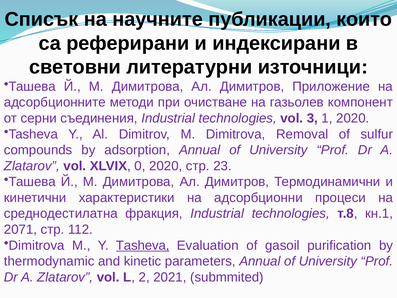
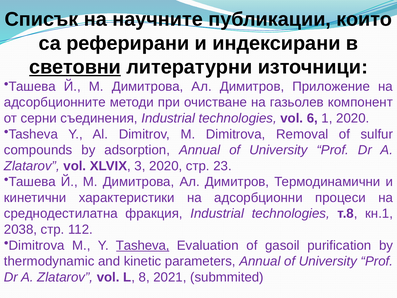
световни underline: none -> present
3: 3 -> 6
0: 0 -> 3
2071: 2071 -> 2038
2: 2 -> 8
